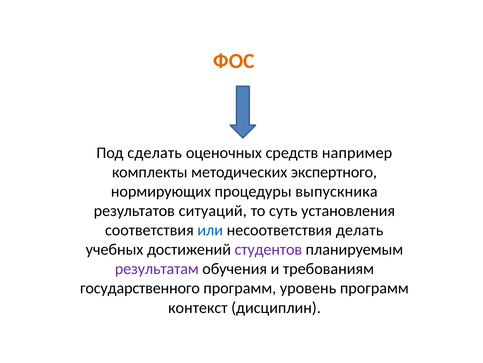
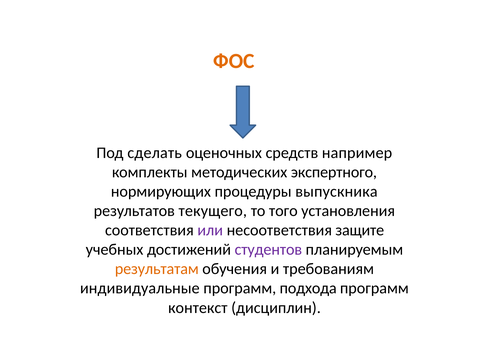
ситуаций: ситуаций -> текущего
суть: суть -> того
или colour: blue -> purple
делать: делать -> защите
результатам colour: purple -> orange
государственного: государственного -> индивидуальные
уровень: уровень -> подхода
